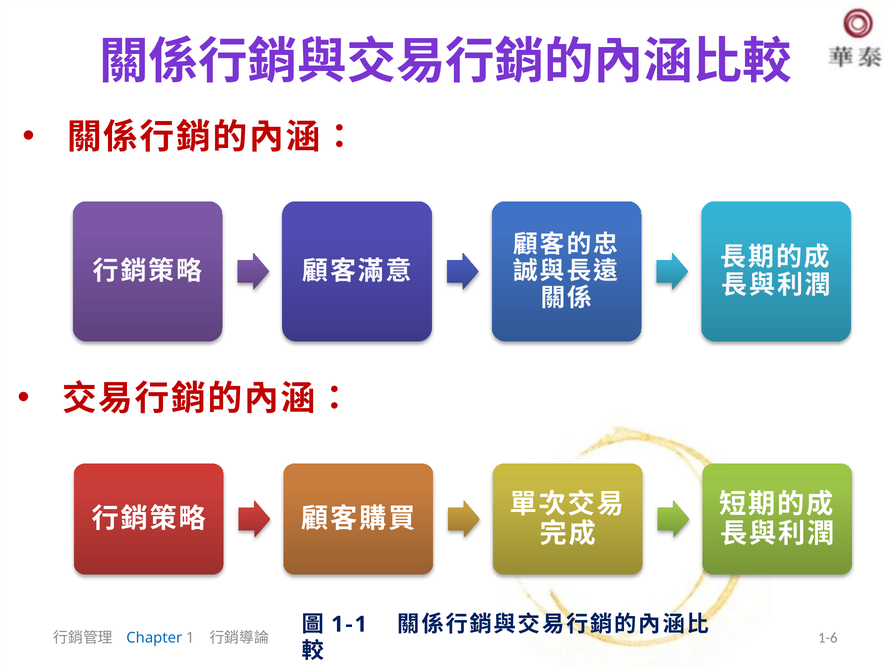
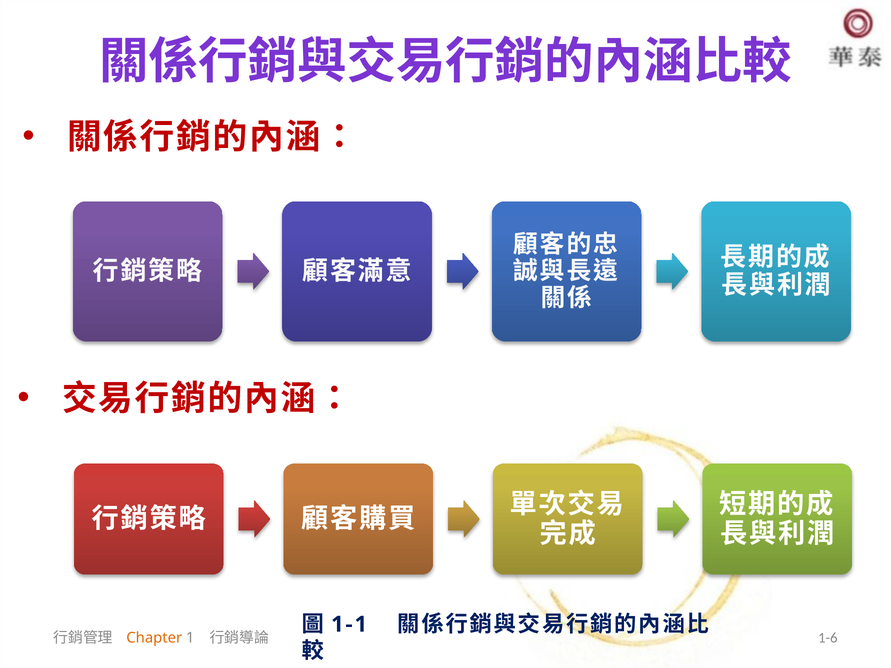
Chapter colour: blue -> orange
